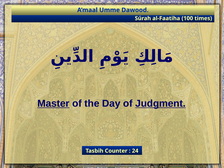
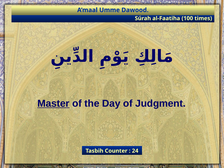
Judgment underline: present -> none
